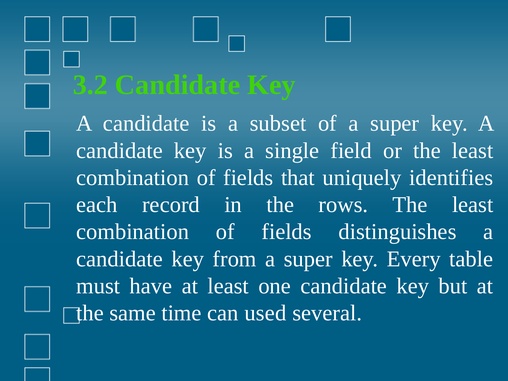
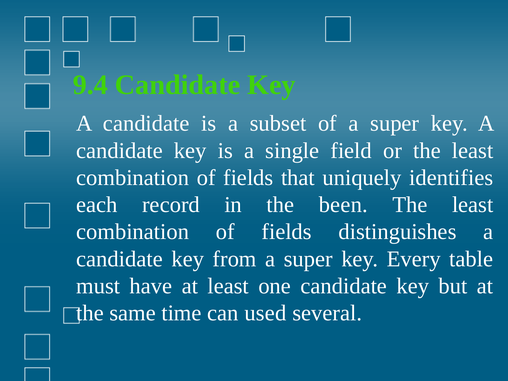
3.2: 3.2 -> 9.4
rows: rows -> been
